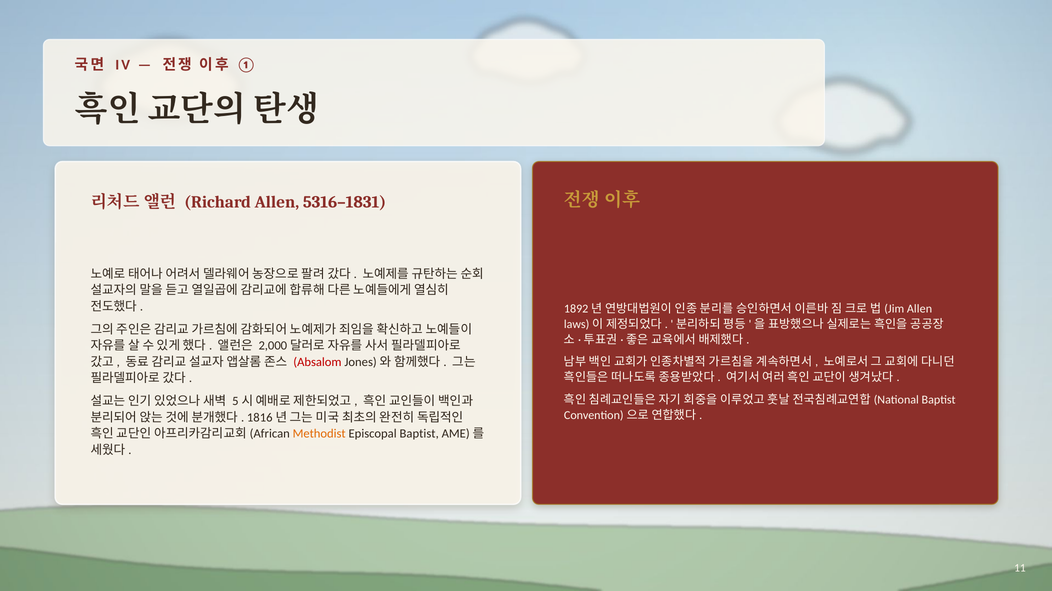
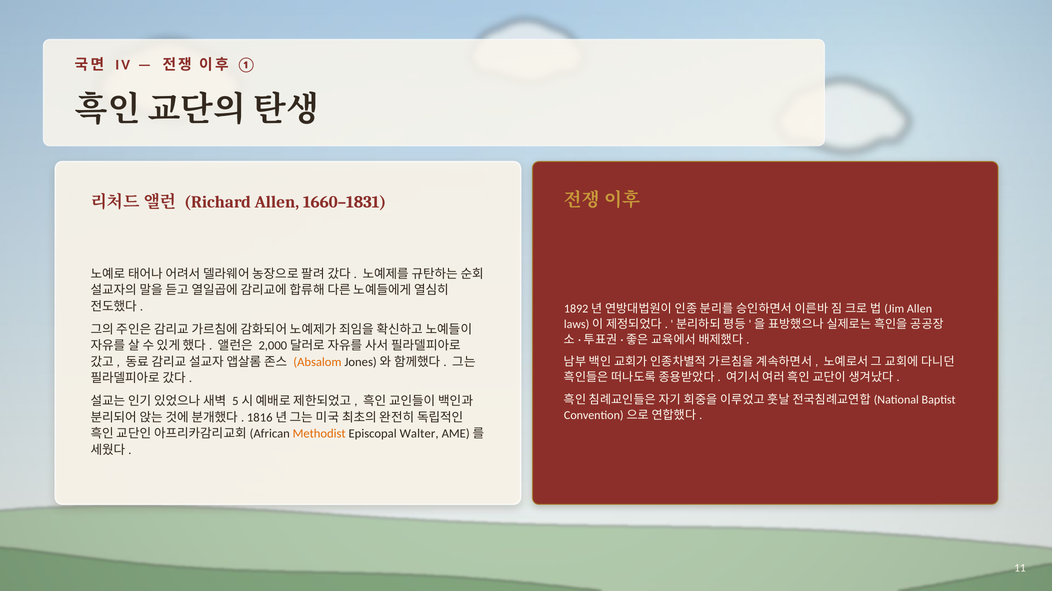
5316–1831: 5316–1831 -> 1660–1831
Absalom colour: red -> orange
Episcopal Baptist: Baptist -> Walter
